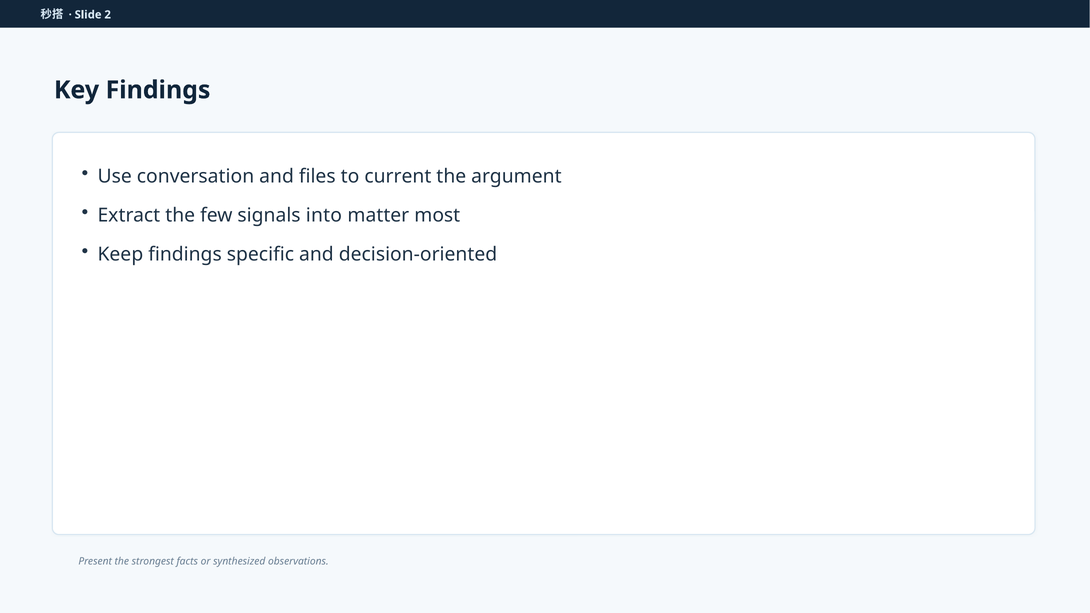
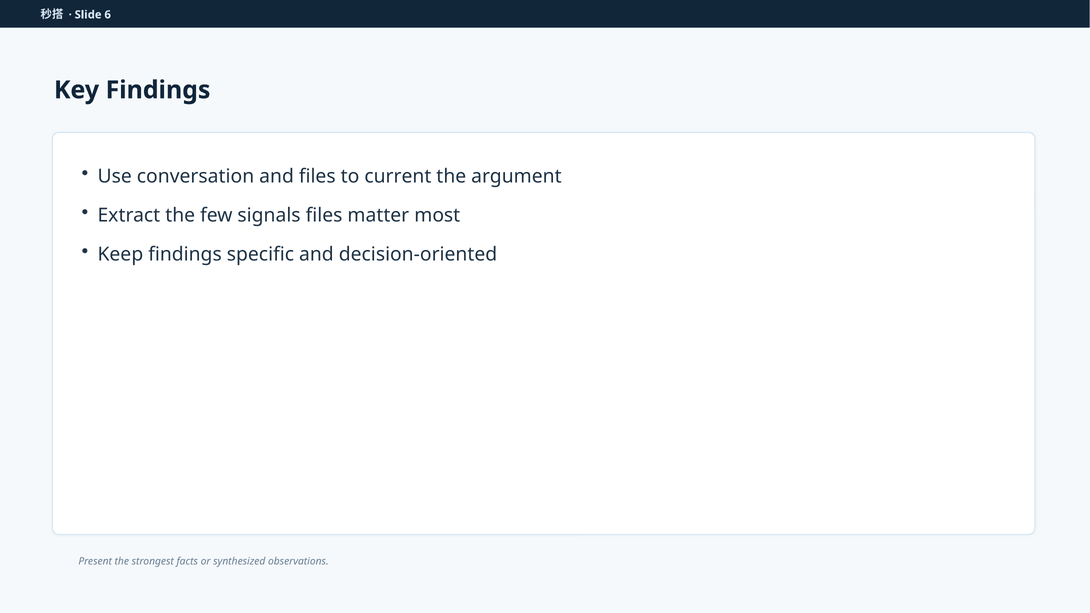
2: 2 -> 6
signals into: into -> files
